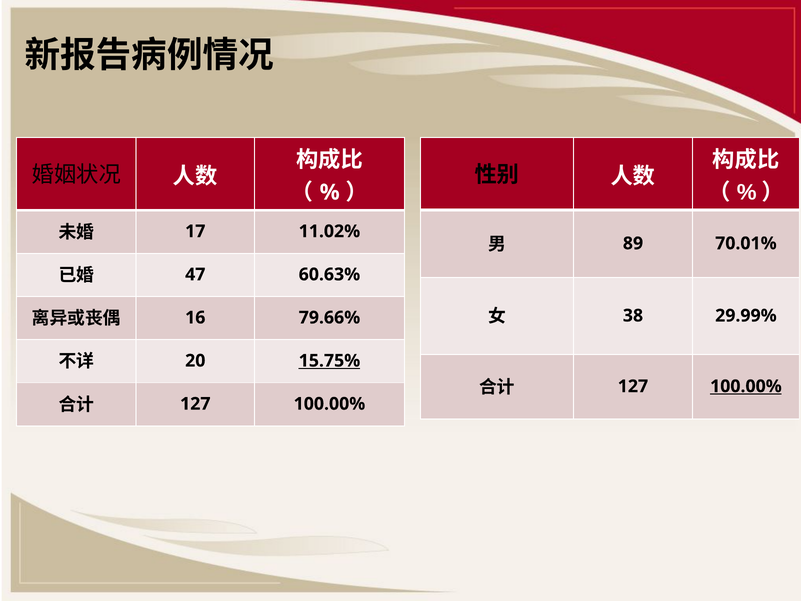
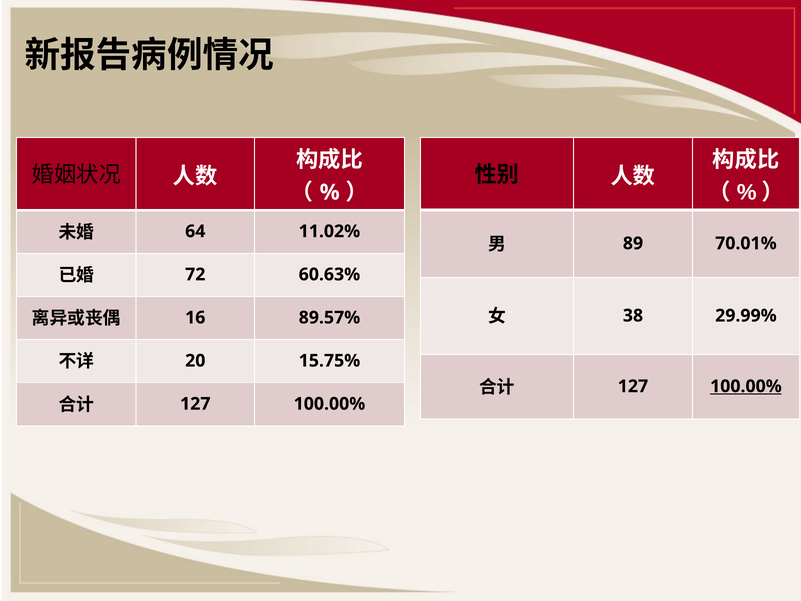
17: 17 -> 64
47: 47 -> 72
79.66%: 79.66% -> 89.57%
15.75% underline: present -> none
